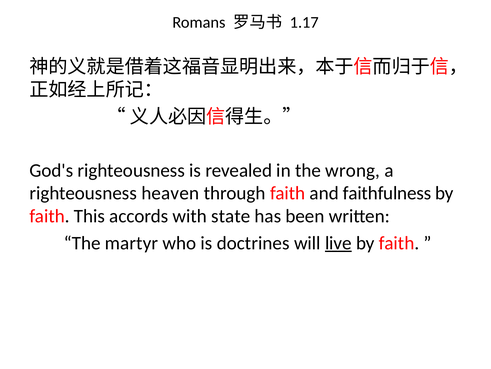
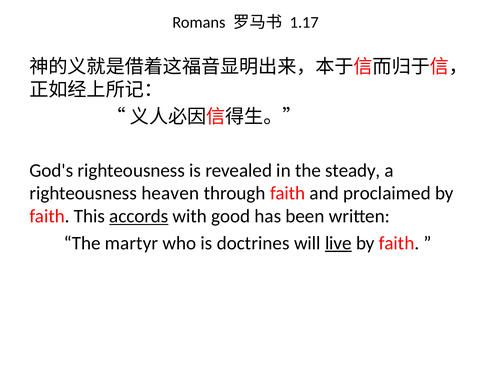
wrong: wrong -> steady
faithfulness: faithfulness -> proclaimed
accords underline: none -> present
state: state -> good
